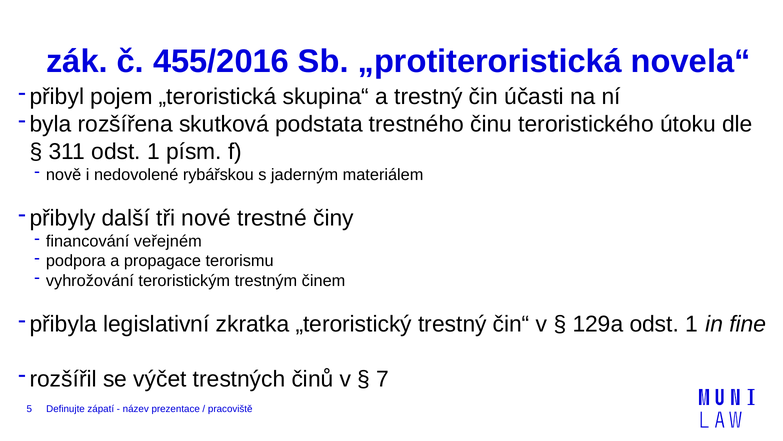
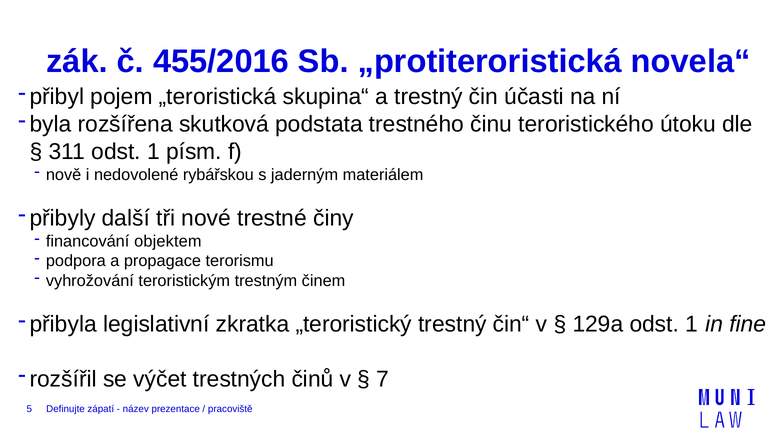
veřejném: veřejném -> objektem
